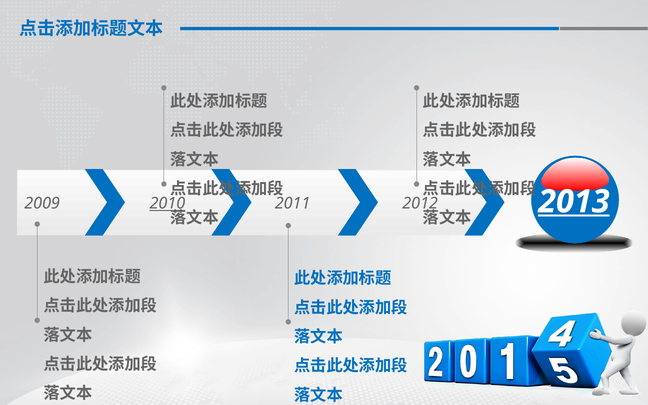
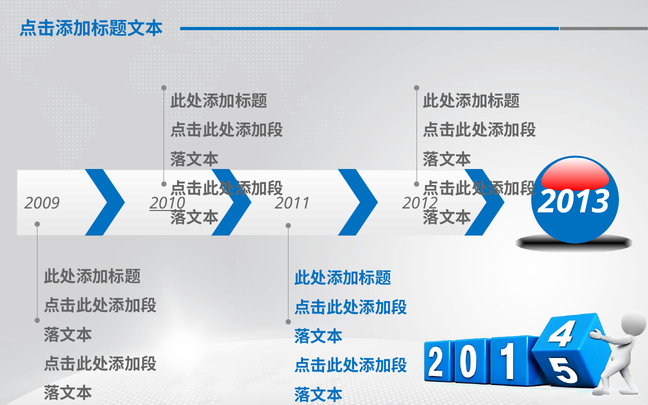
2013 underline: present -> none
